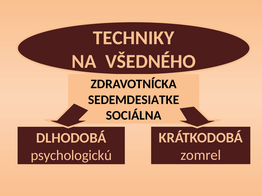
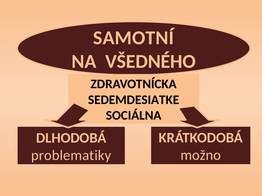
TECHNIKY: TECHNIKY -> SAMOTNÍ
zomrel: zomrel -> možno
psychologickú: psychologickú -> problematiky
